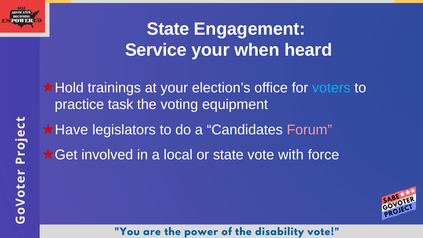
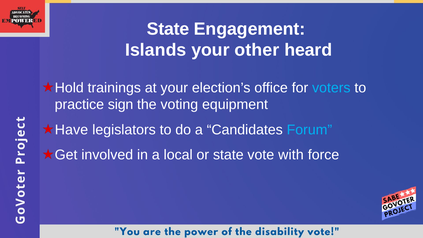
Service: Service -> Islands
when: when -> other
task: task -> sign
Forum colour: pink -> light blue
